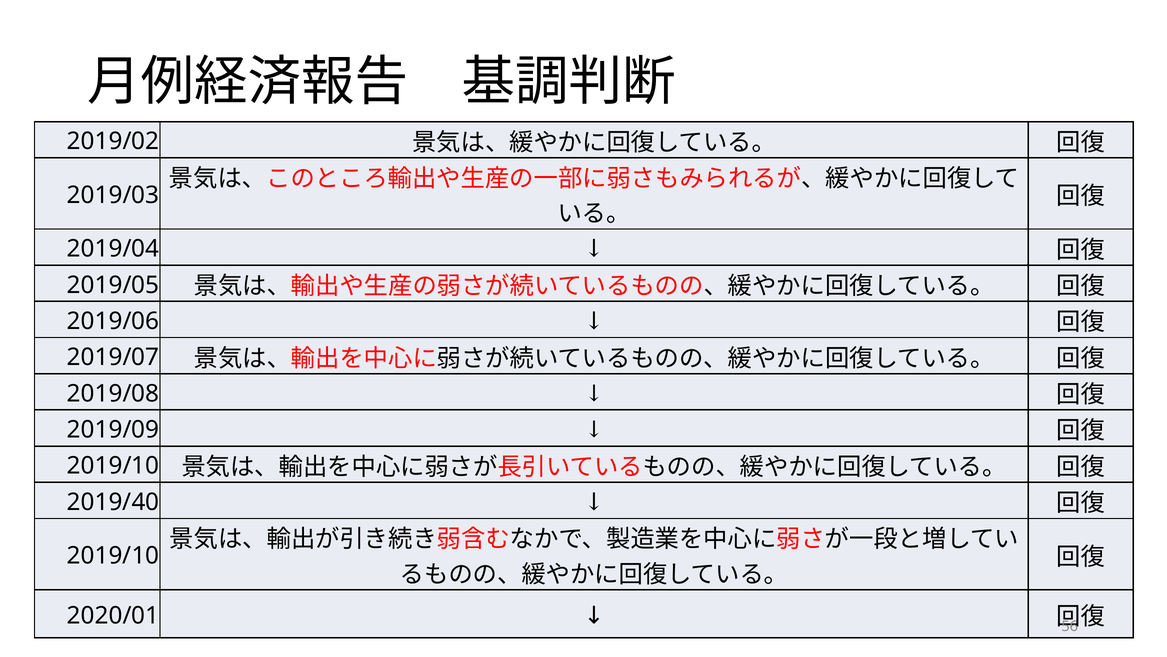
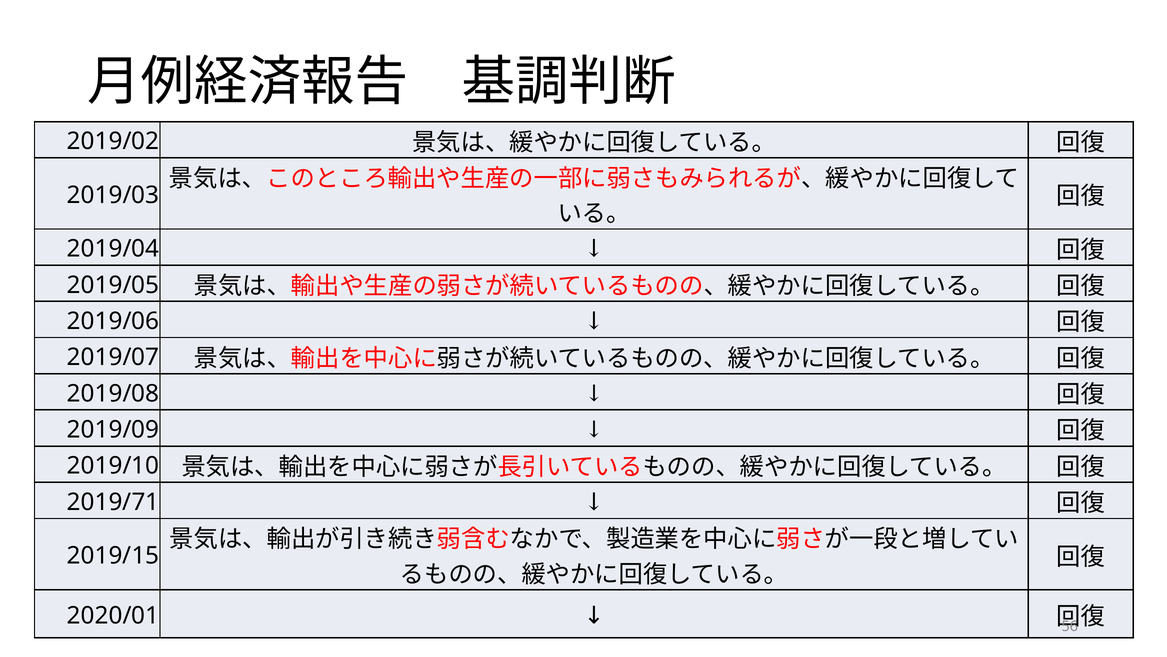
2019/40: 2019/40 -> 2019/71
2019/10 at (113, 555): 2019/10 -> 2019/15
